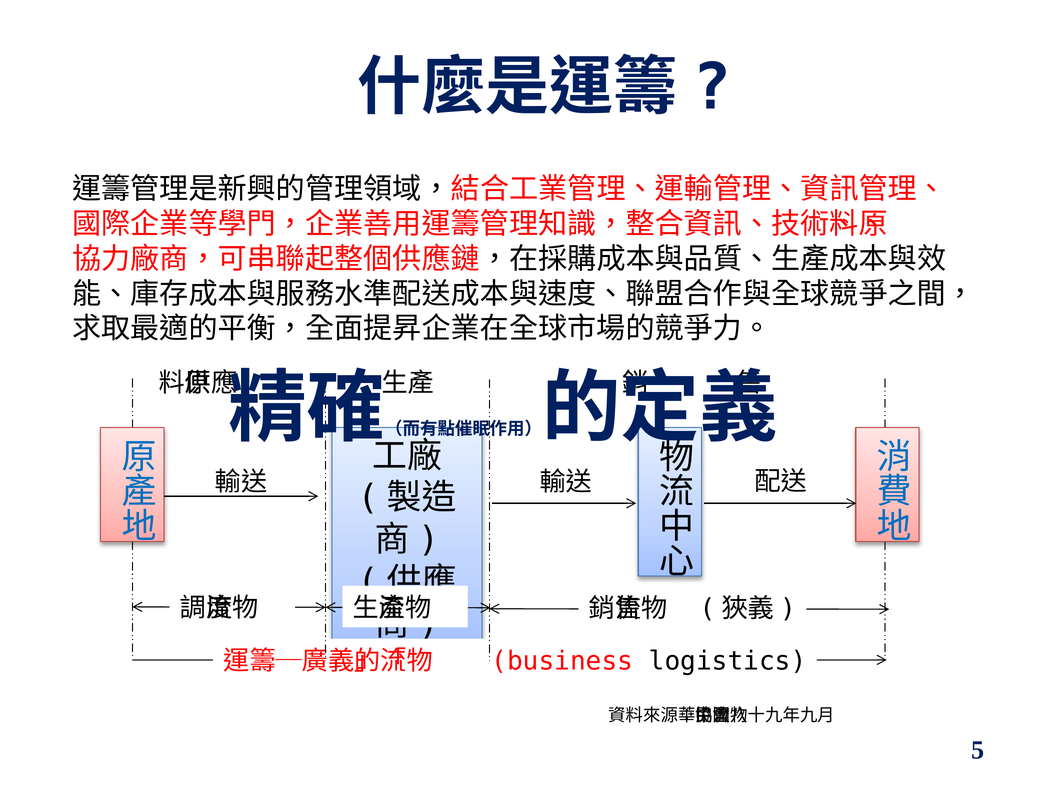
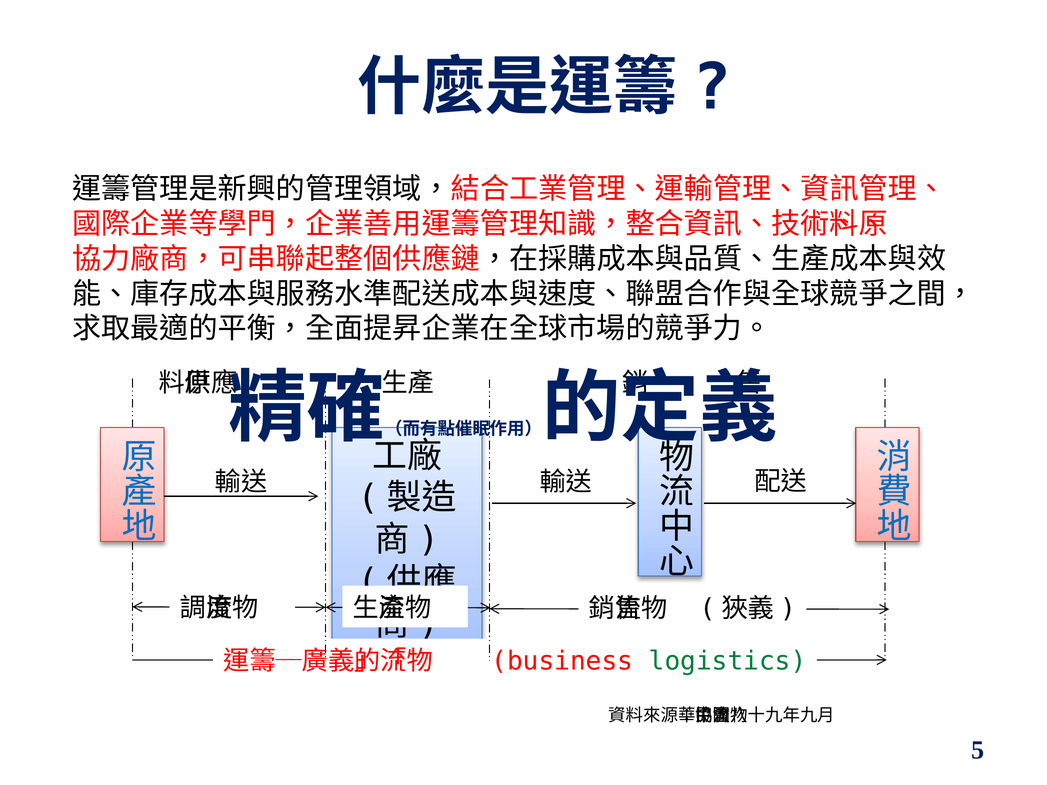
logistics colour: black -> green
